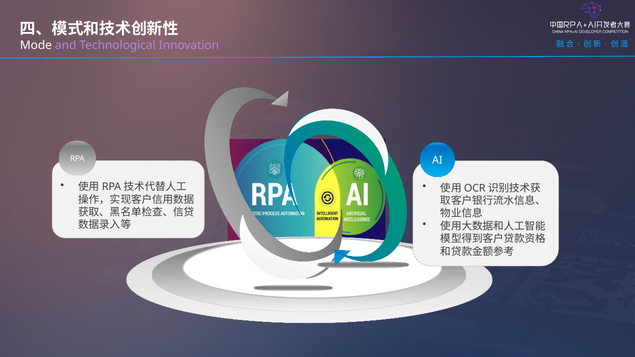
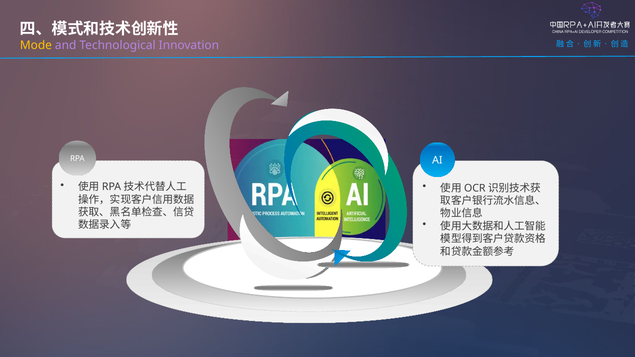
Mode colour: white -> yellow
